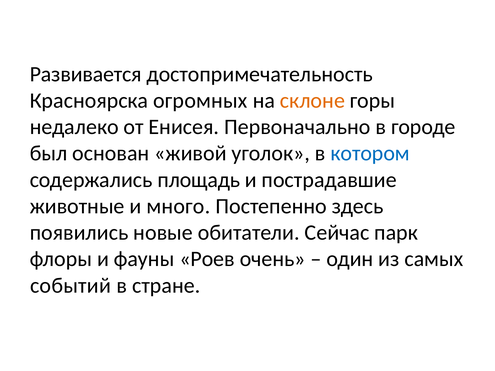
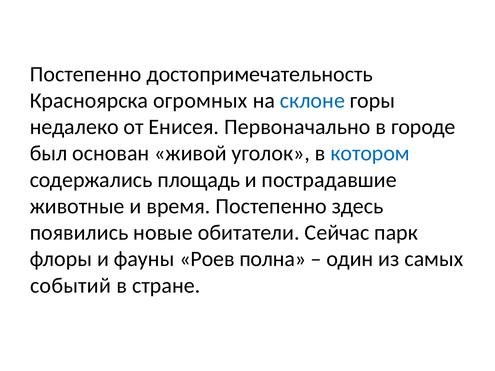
Развивается at (86, 74): Развивается -> Постепенно
склоне colour: orange -> blue
много: много -> время
очень: очень -> полна
